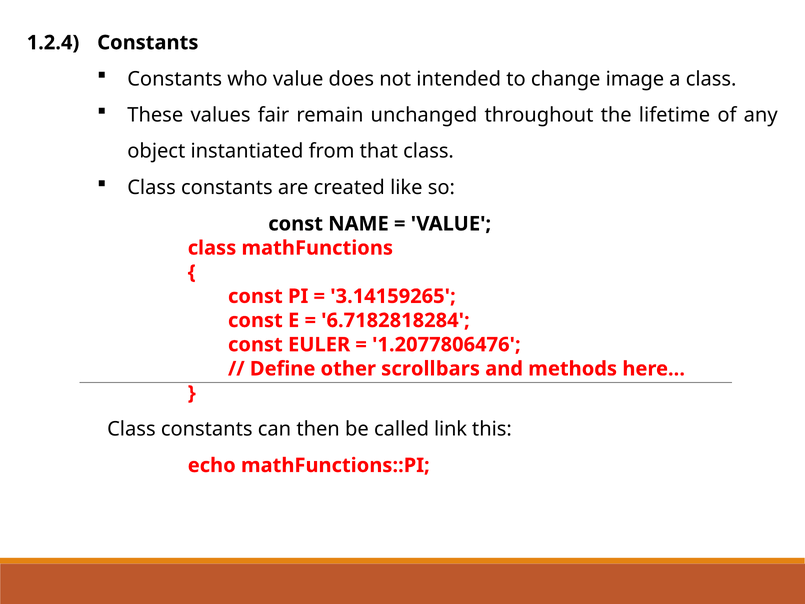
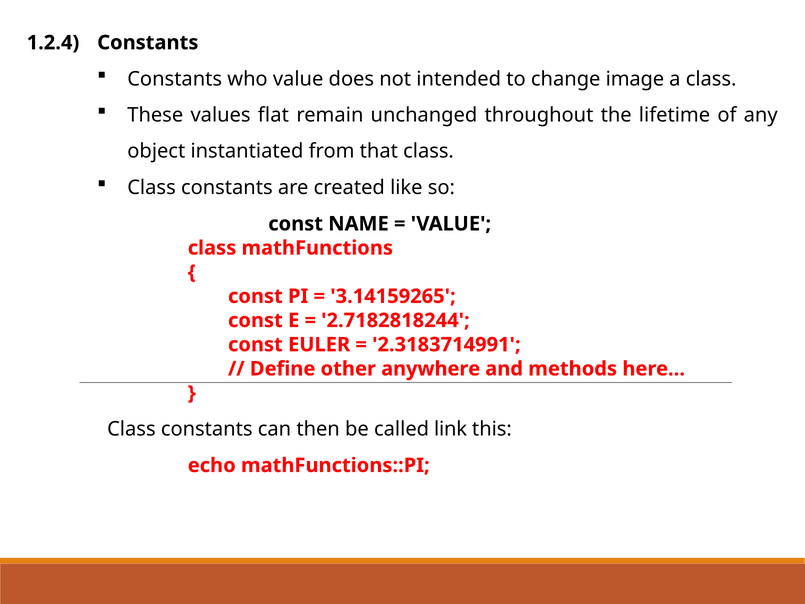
fair: fair -> flat
6.7182818284: 6.7182818284 -> 2.7182818244
1.2077806476: 1.2077806476 -> 2.3183714991
scrollbars: scrollbars -> anywhere
